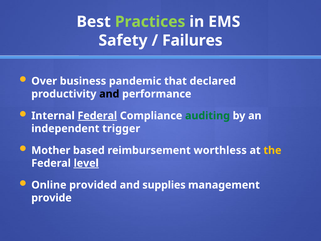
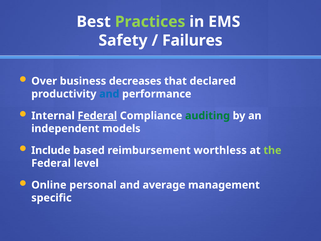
pandemic: pandemic -> decreases
and at (109, 94) colour: black -> blue
trigger: trigger -> models
Mother: Mother -> Include
the colour: yellow -> light green
level underline: present -> none
provided: provided -> personal
supplies: supplies -> average
provide: provide -> specific
